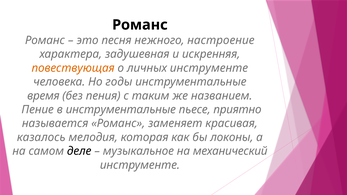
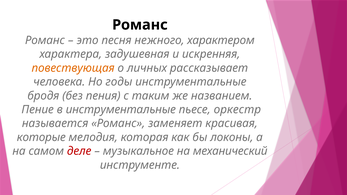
настроение: настроение -> характером
личных инструменте: инструменте -> рассказывает
время: время -> бродя
приятно: приятно -> оркестр
казалось: казалось -> которые
деле colour: black -> red
